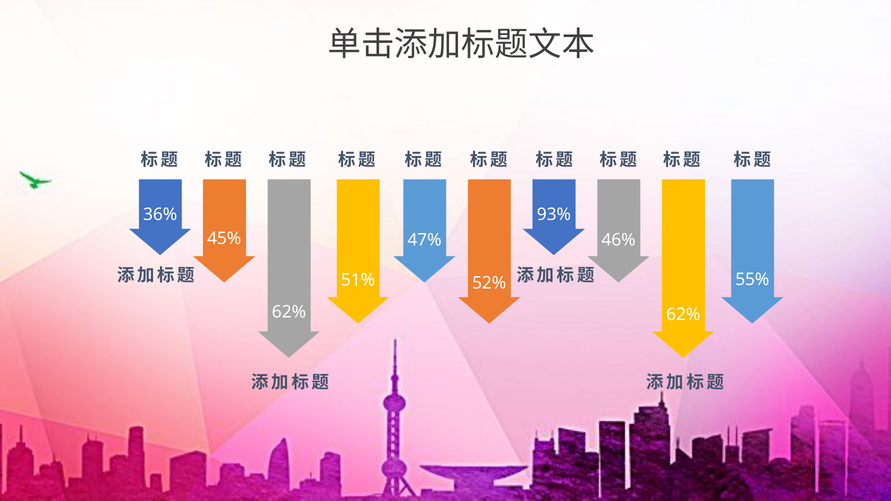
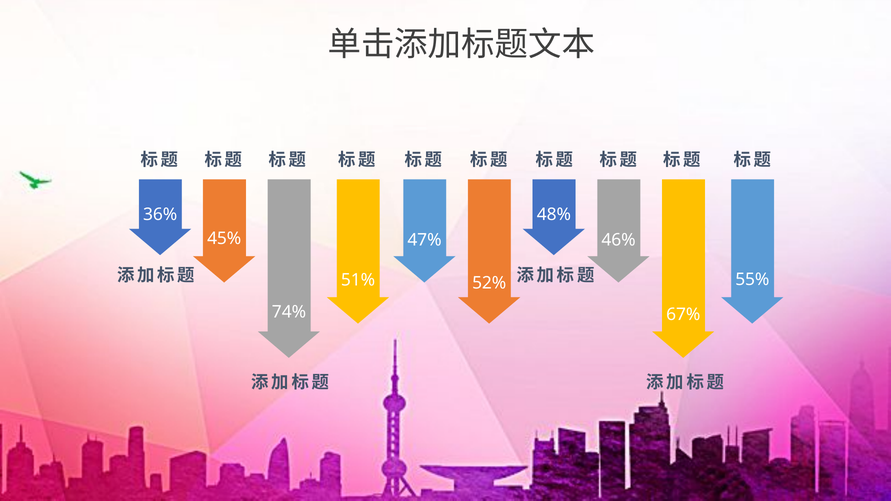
93%: 93% -> 48%
62% at (289, 312): 62% -> 74%
62% at (683, 315): 62% -> 67%
